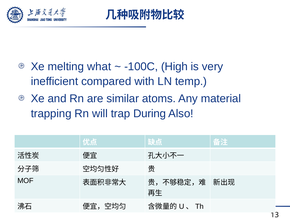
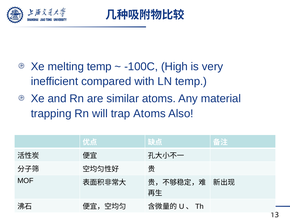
melting what: what -> temp
trap During: During -> Atoms
